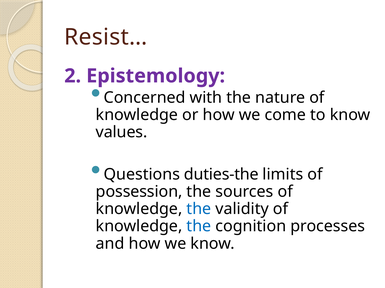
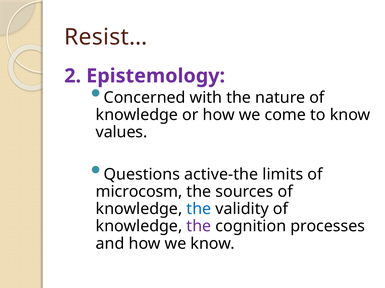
duties-the: duties-the -> active-the
possession: possession -> microcosm
the at (199, 227) colour: blue -> purple
